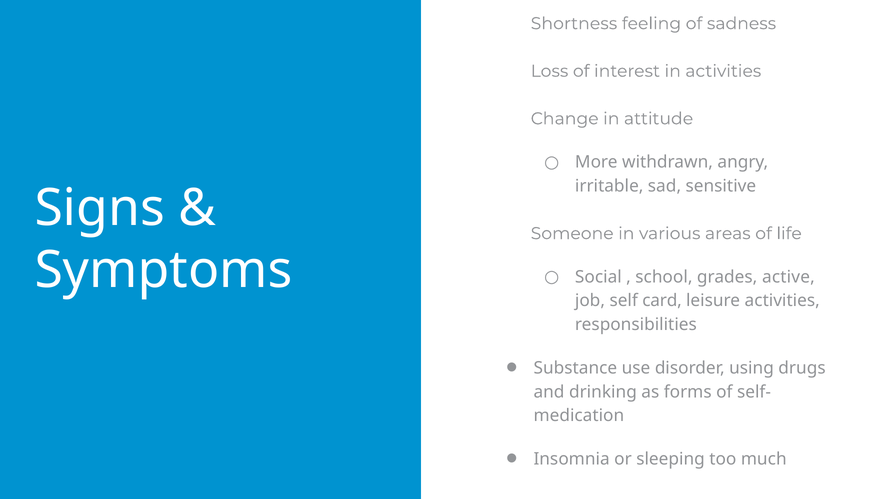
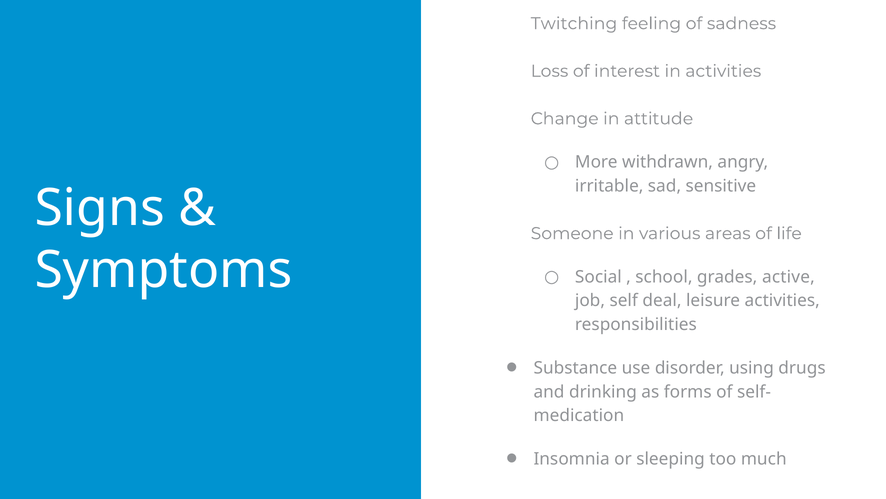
Shortness: Shortness -> Twitching
card: card -> deal
